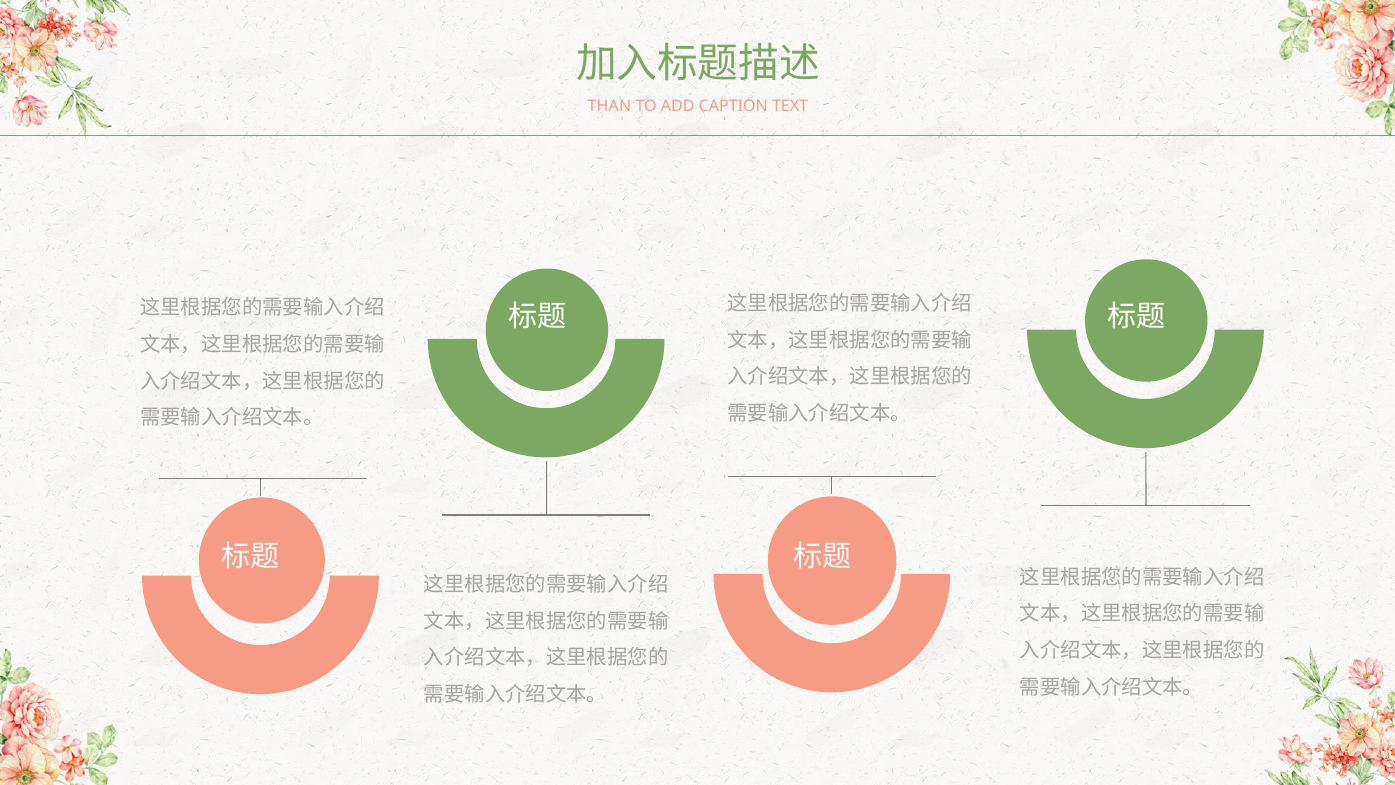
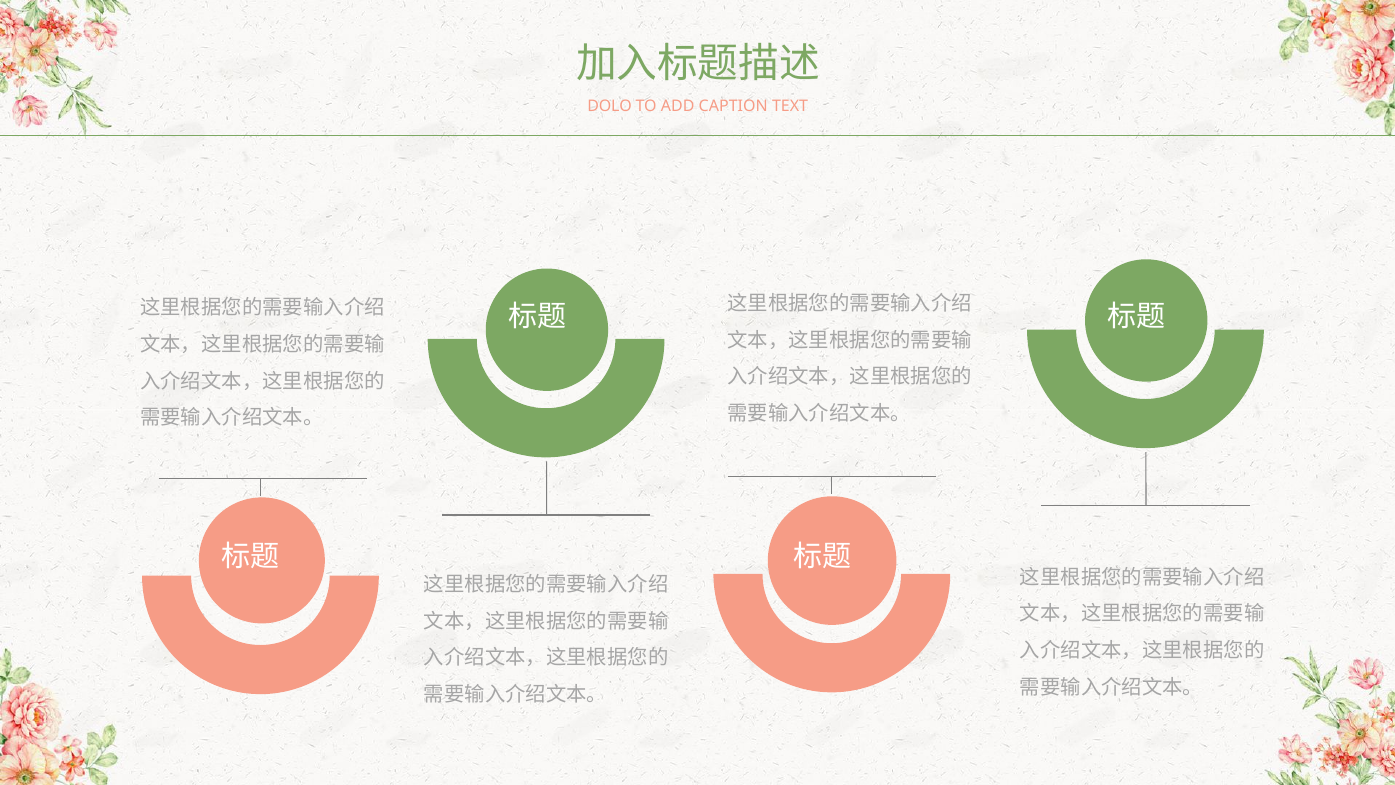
THAN: THAN -> DOLO
